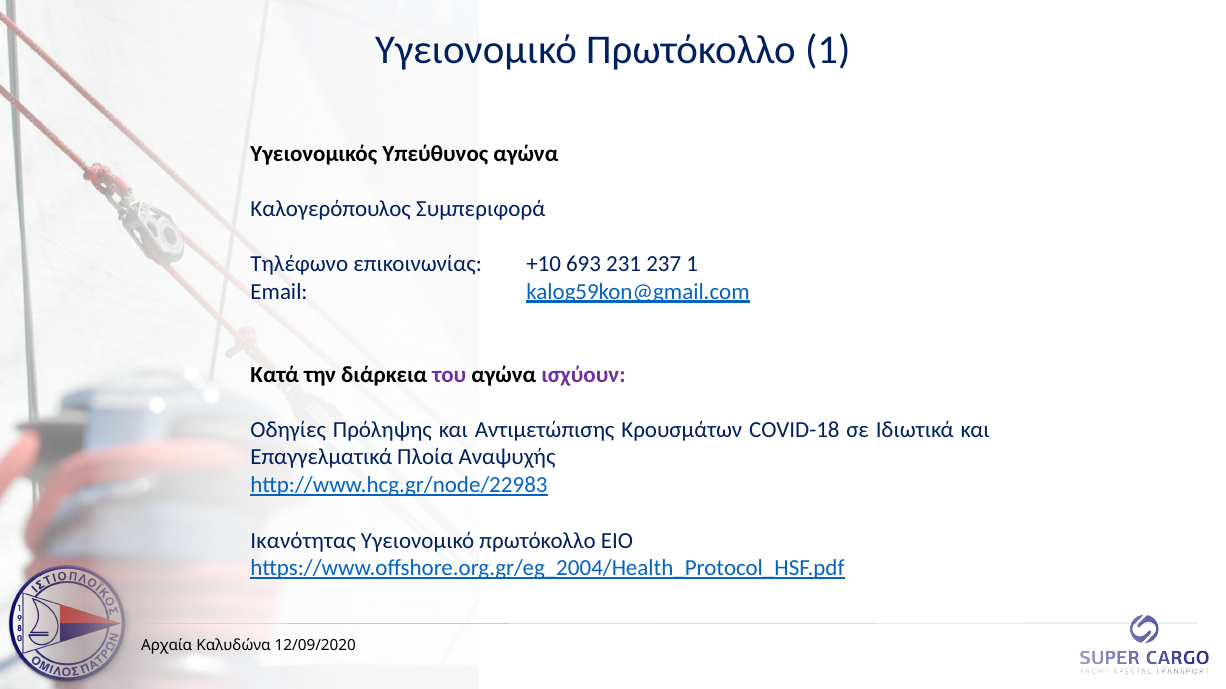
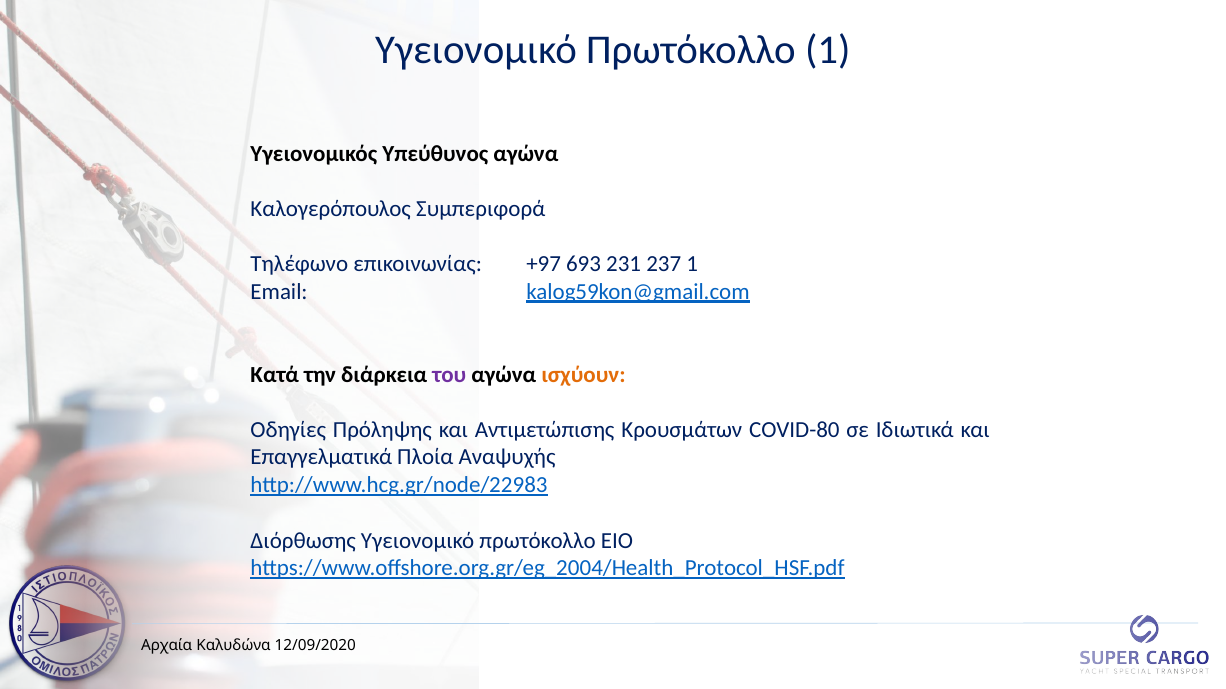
+10: +10 -> +97
ισχύουν colour: purple -> orange
COVID-18: COVID-18 -> COVID-80
Ικανότητας: Ικανότητας -> Διόρθωσης
